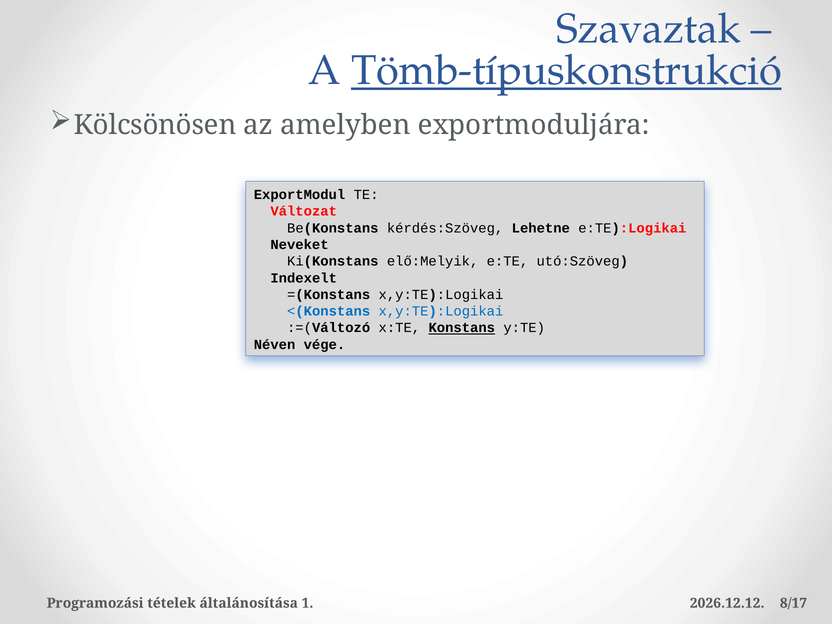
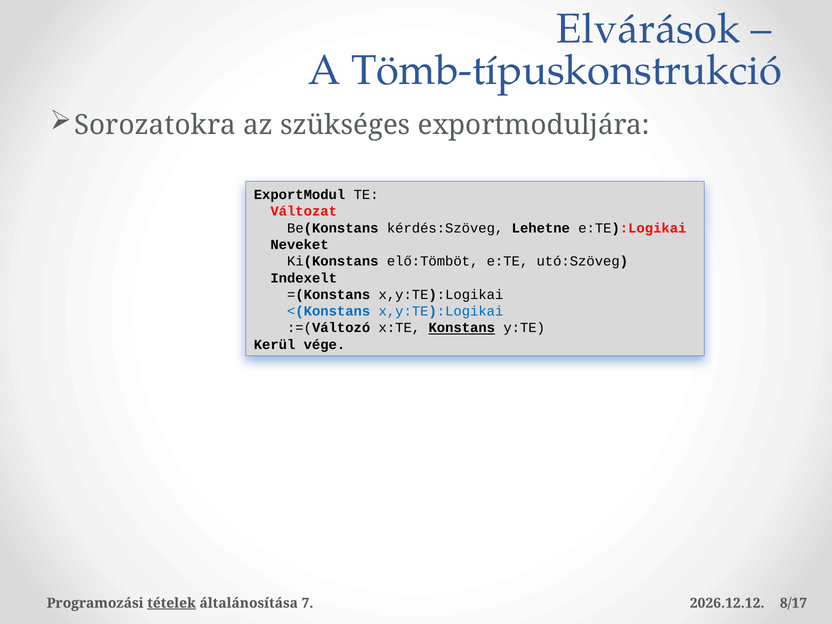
Szavaztak: Szavaztak -> Elvárások
Tömb-típuskonstrukció underline: present -> none
Kölcsönösen: Kölcsönösen -> Sorozatokra
amelyben: amelyben -> szükséges
elő:Melyik: elő:Melyik -> elő:Tömböt
Néven: Néven -> Kerül
tételek underline: none -> present
1: 1 -> 7
